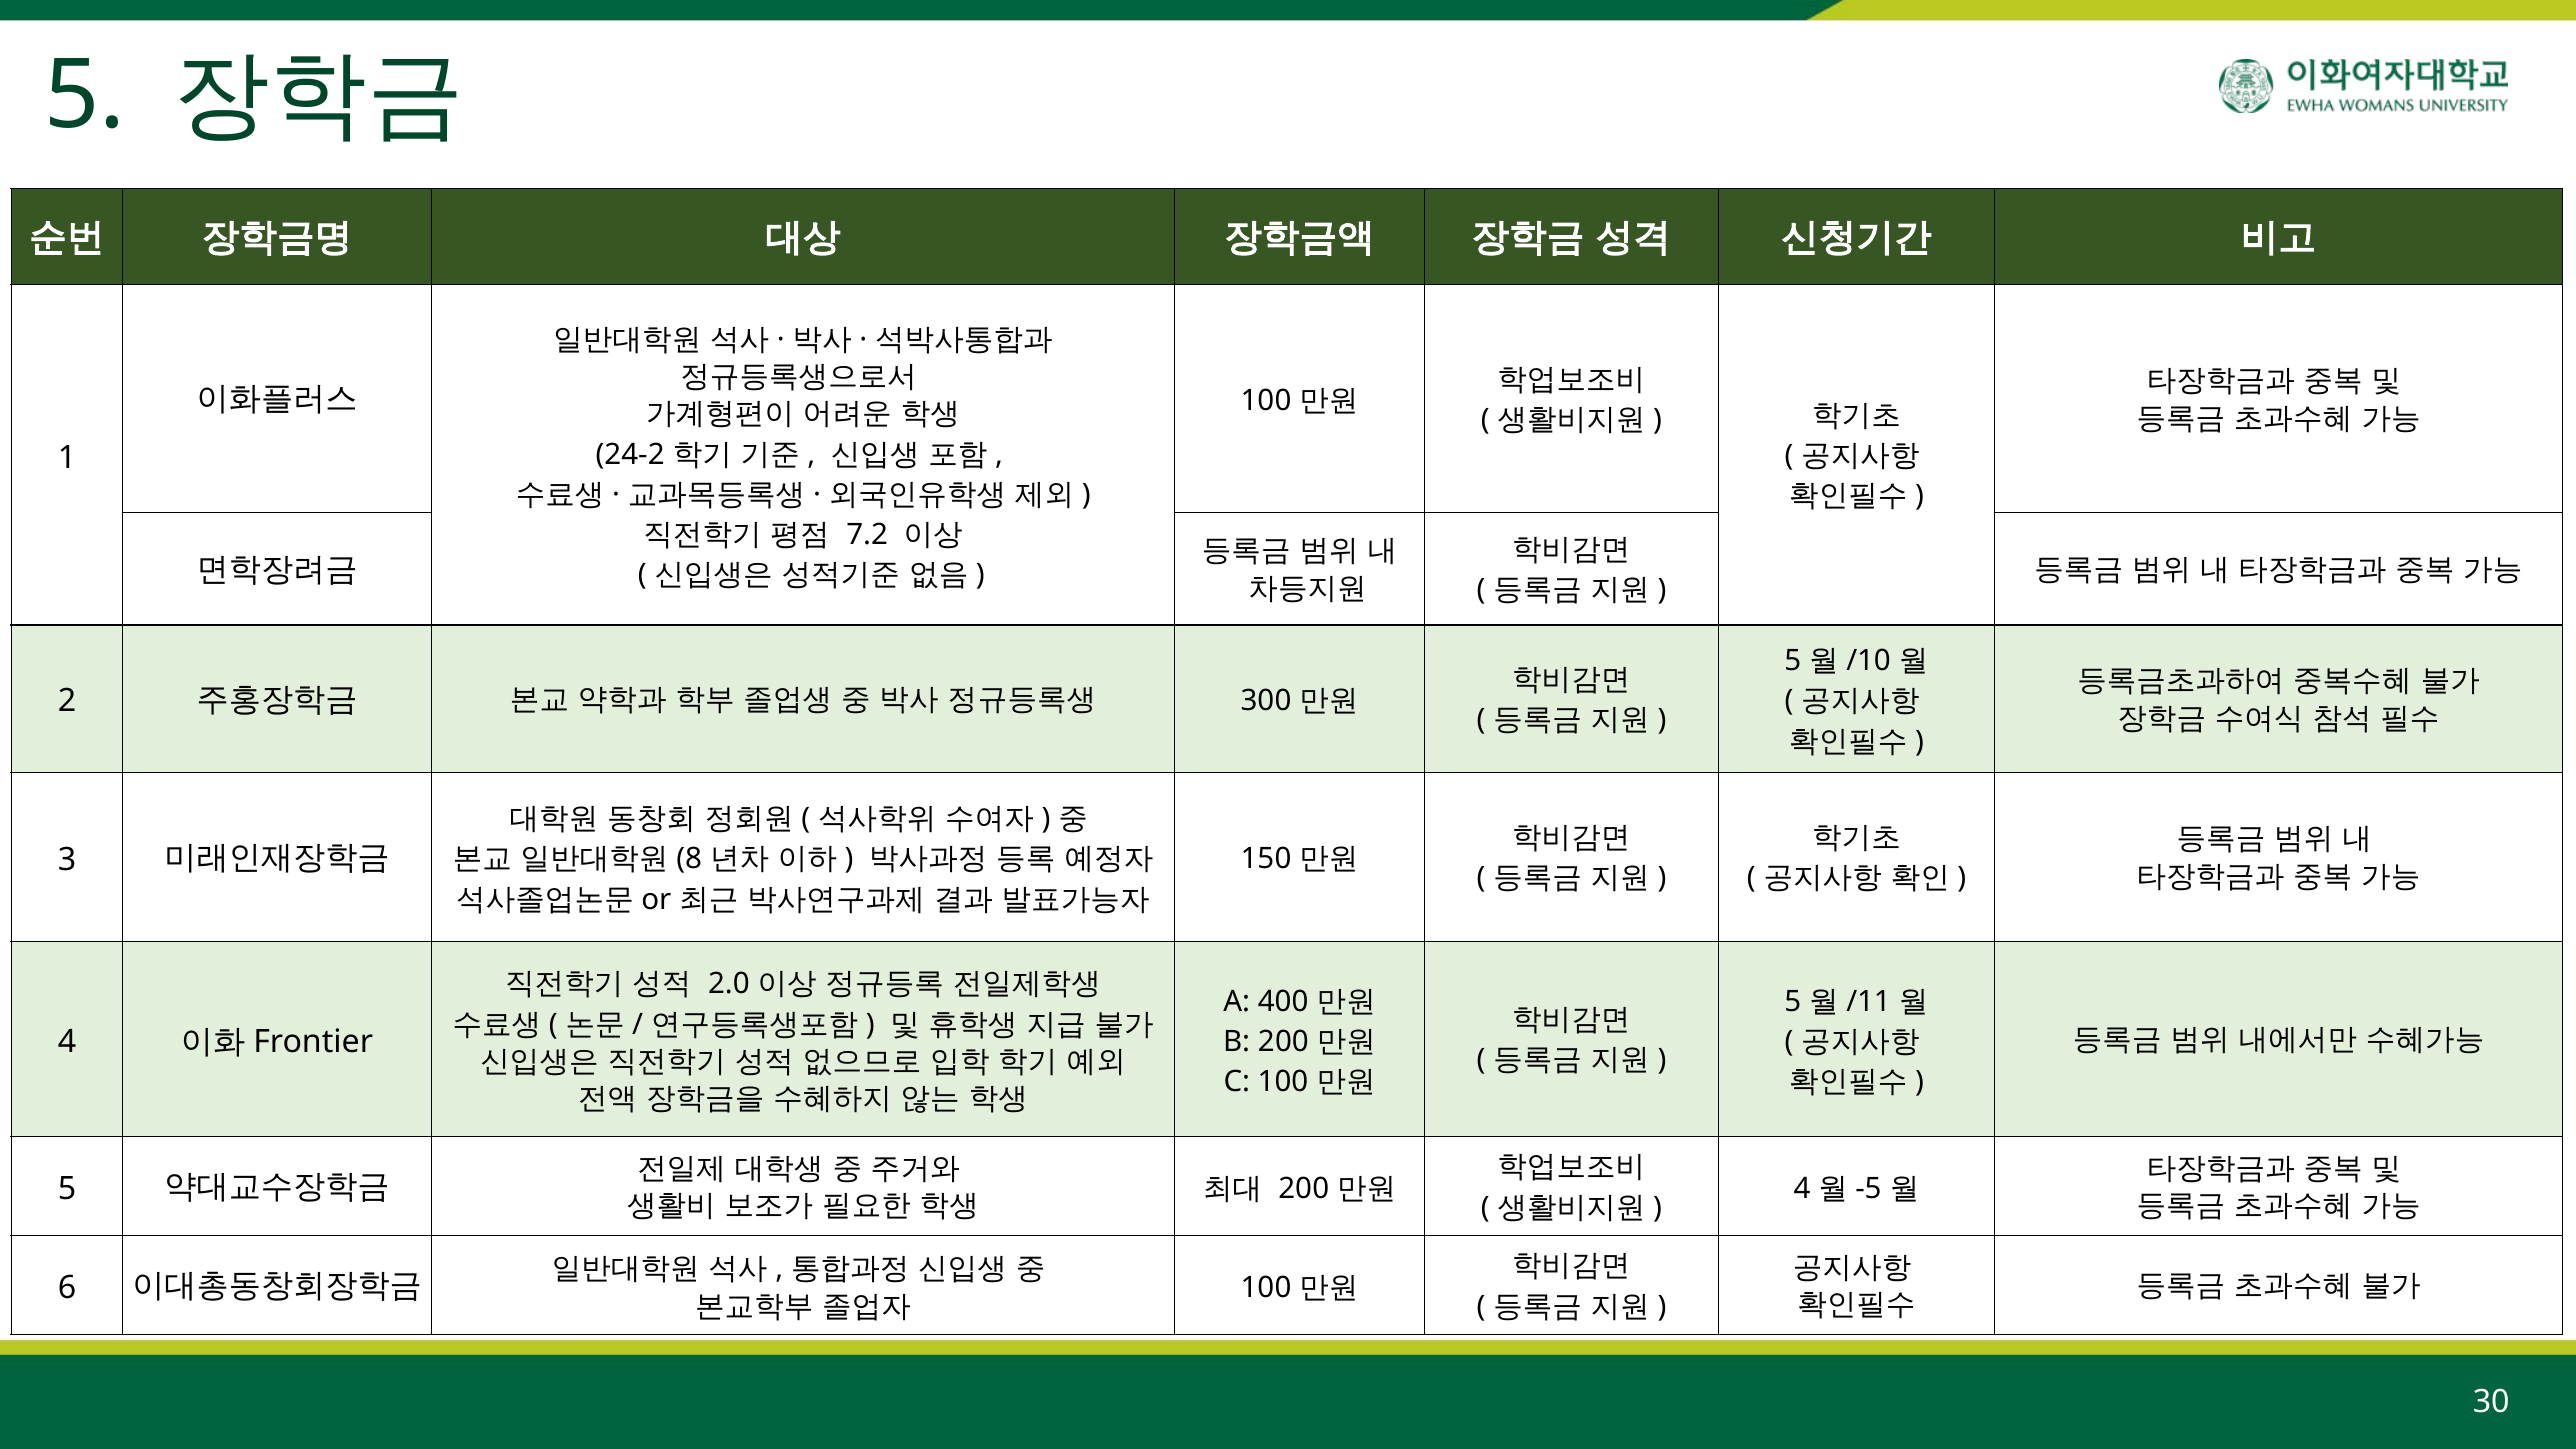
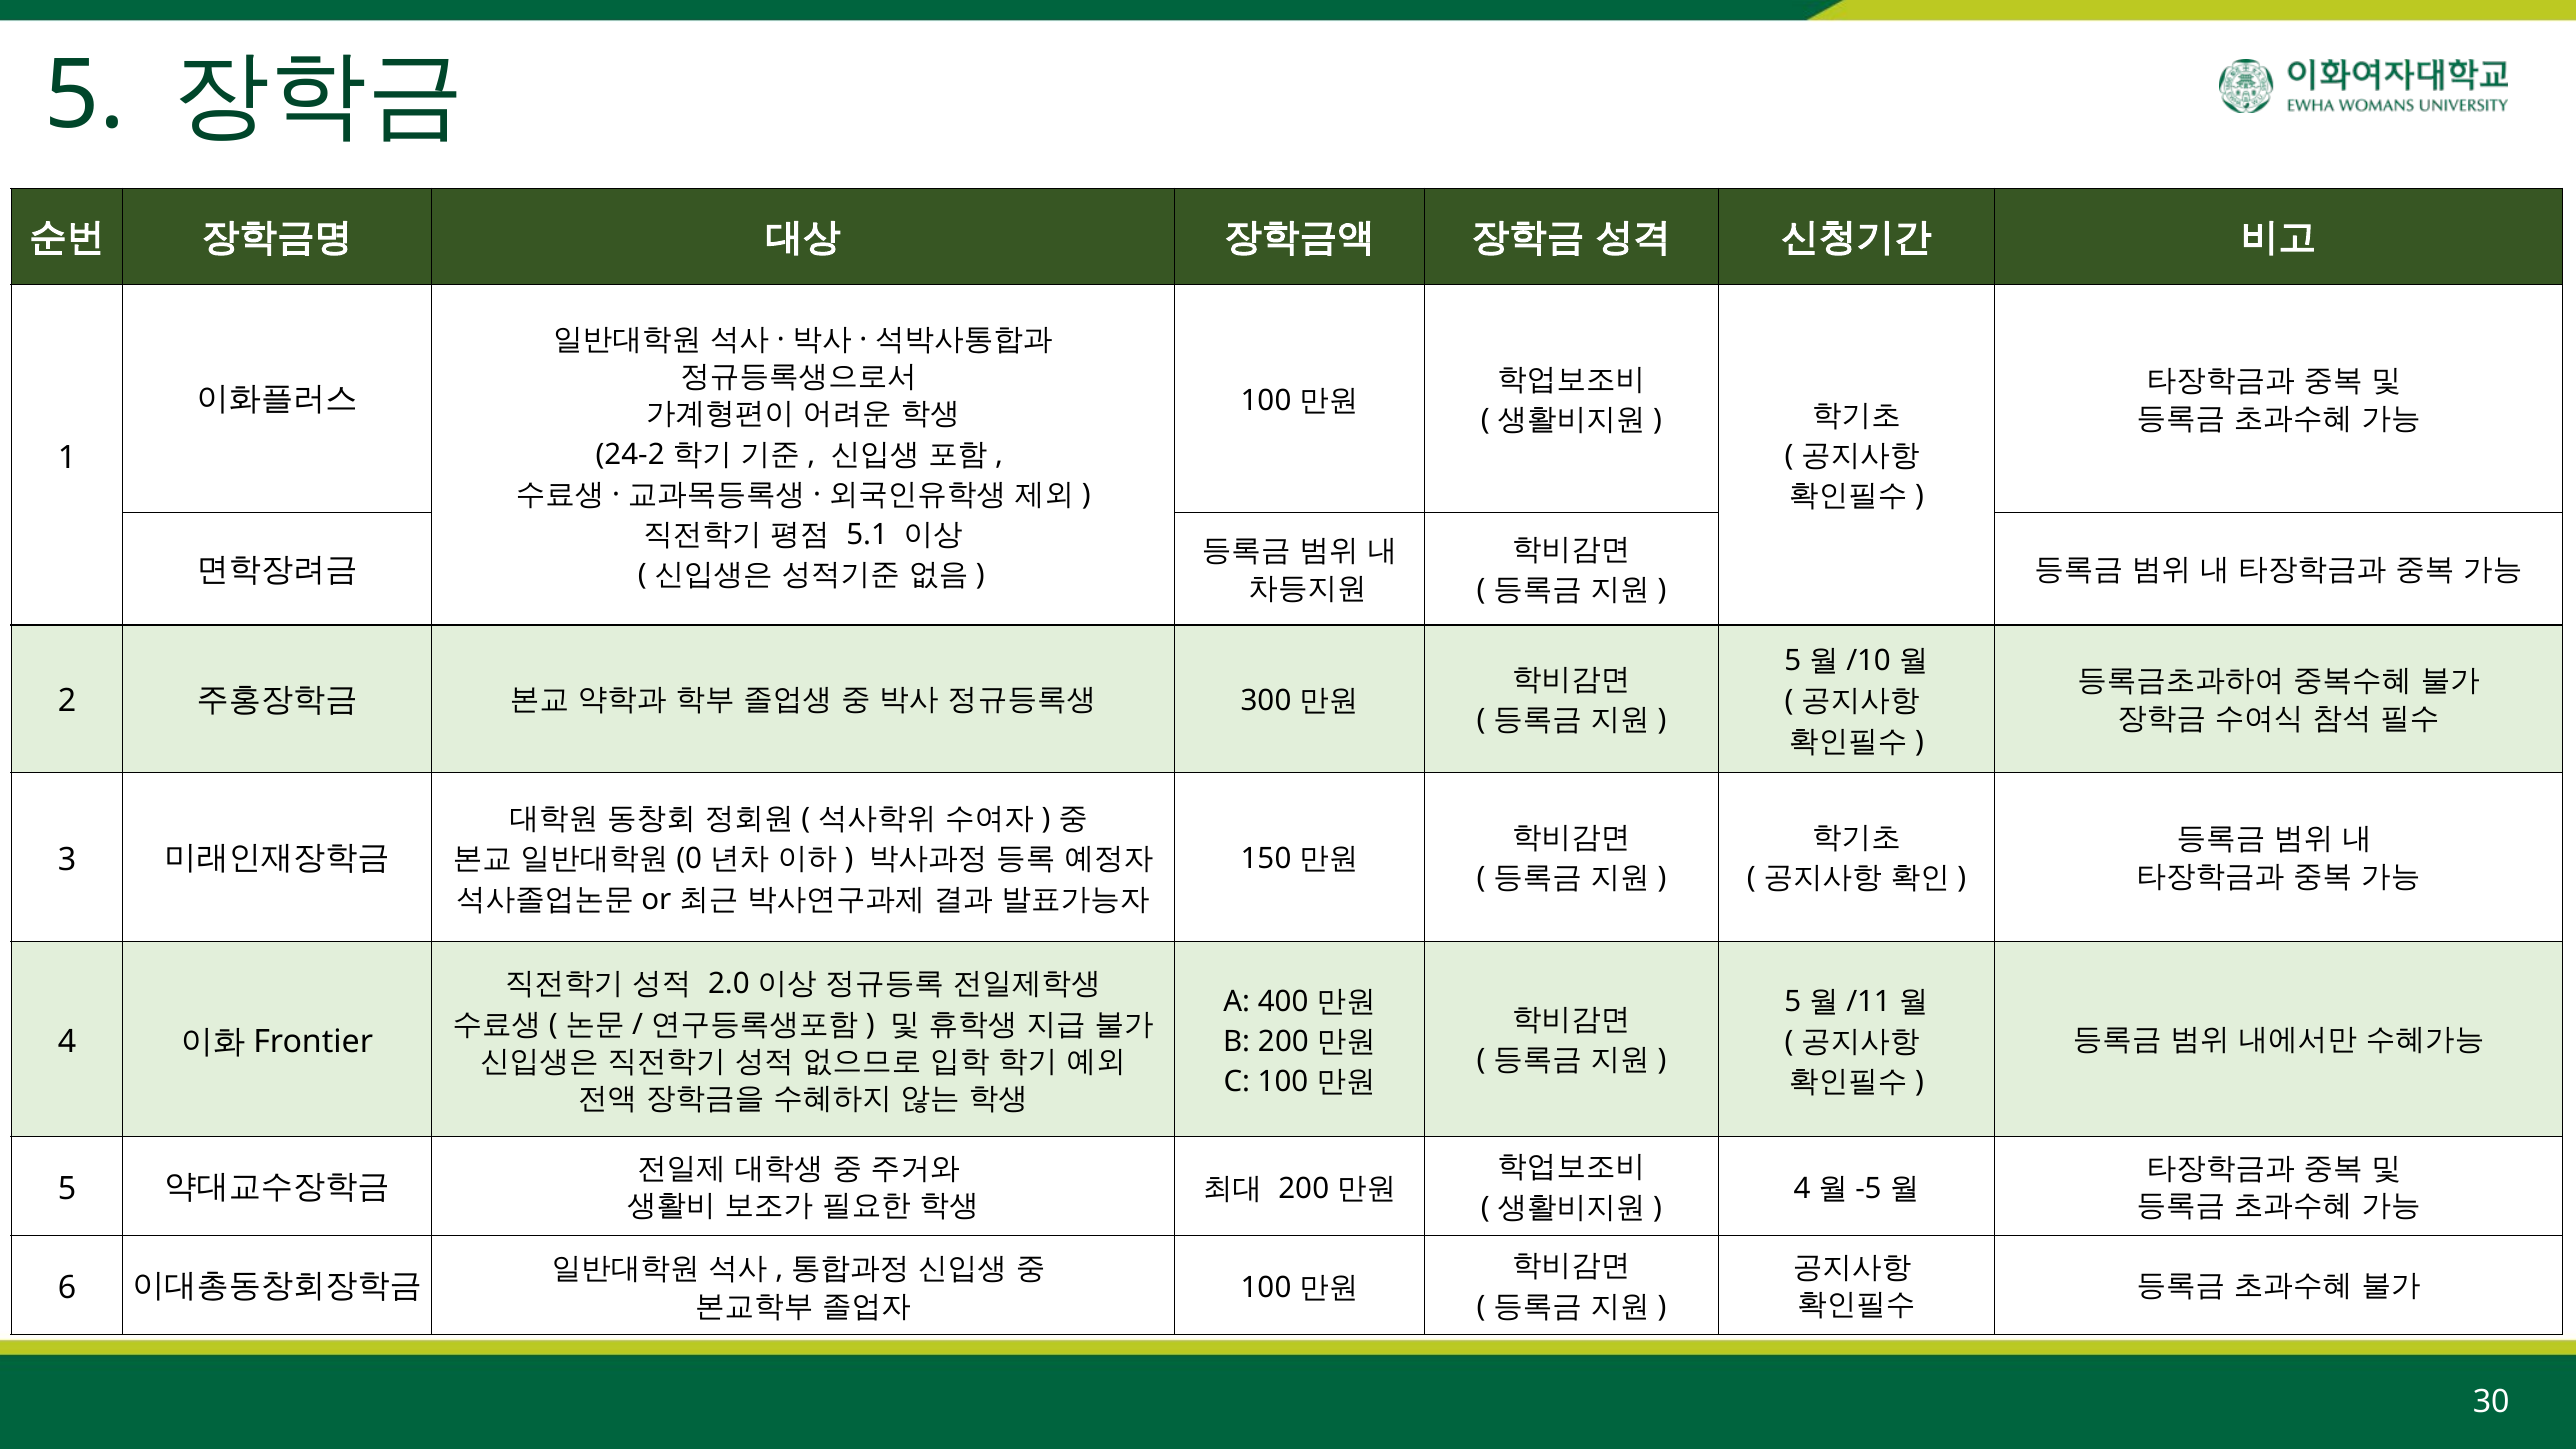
7.2: 7.2 -> 5.1
8: 8 -> 0
